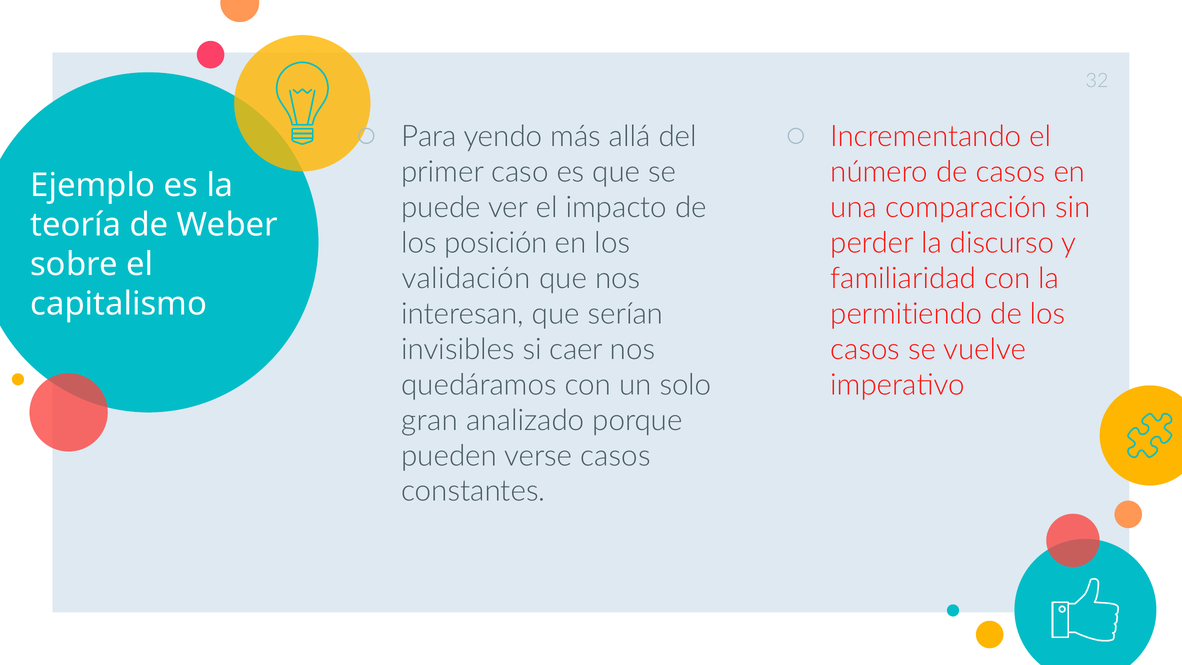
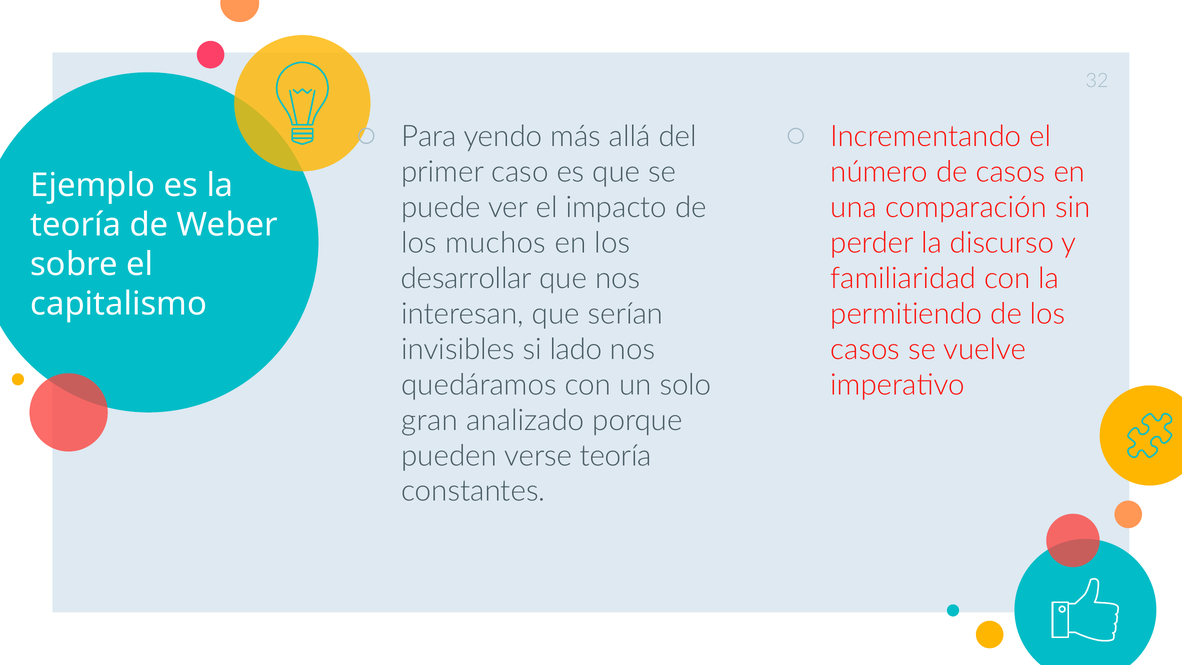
posición: posición -> muchos
validación: validación -> desarrollar
caer: caer -> lado
verse casos: casos -> teoría
